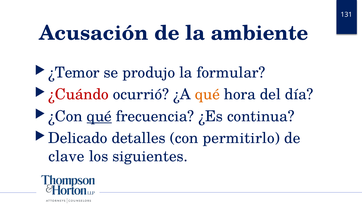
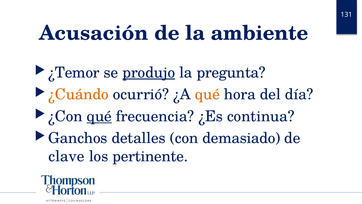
produjo underline: none -> present
formular: formular -> pregunta
¿Cuándo colour: red -> orange
Delicado: Delicado -> Ganchos
permitirlo: permitirlo -> demasiado
siguientes: siguientes -> pertinente
